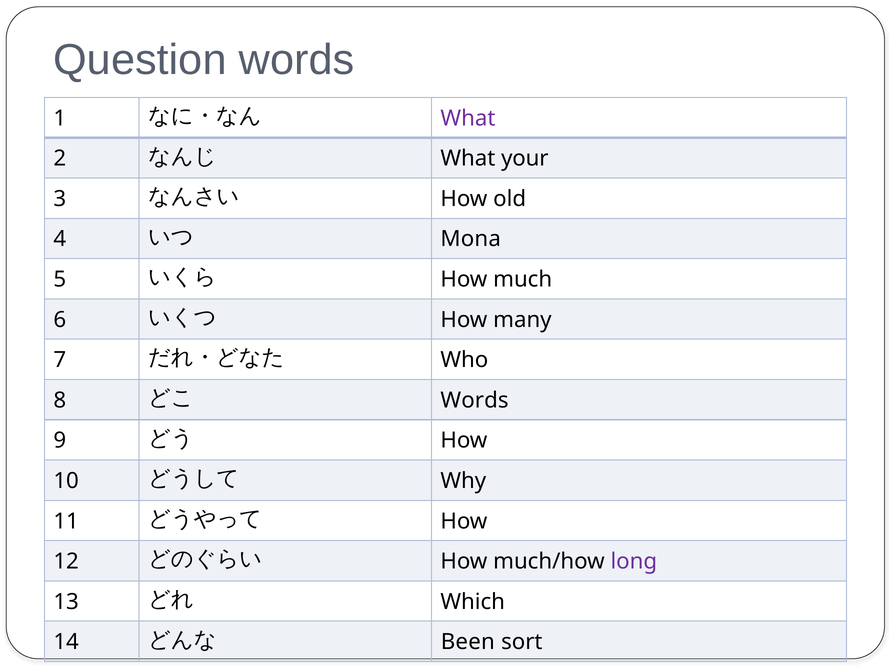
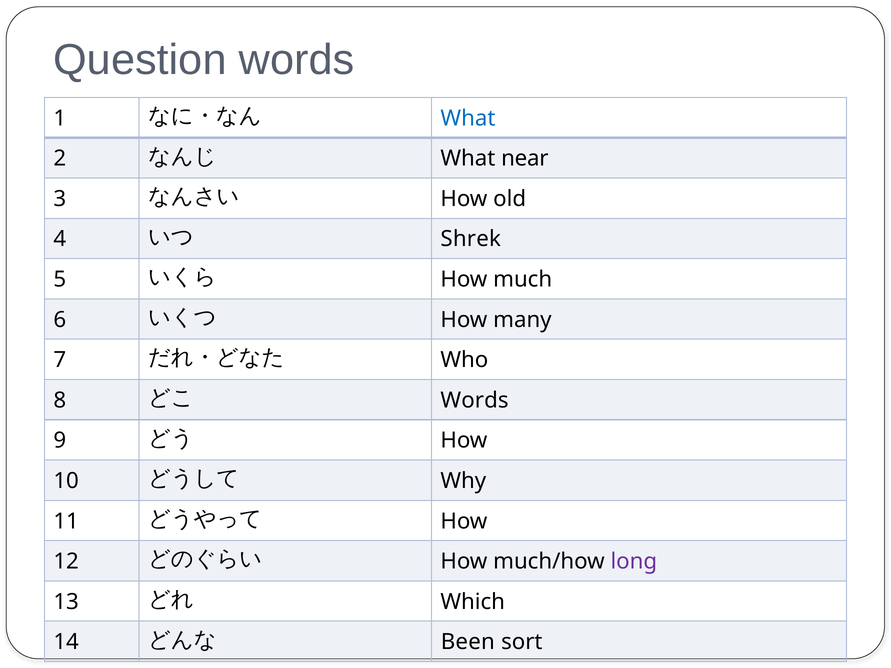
What at (468, 118) colour: purple -> blue
your: your -> near
Mona: Mona -> Shrek
